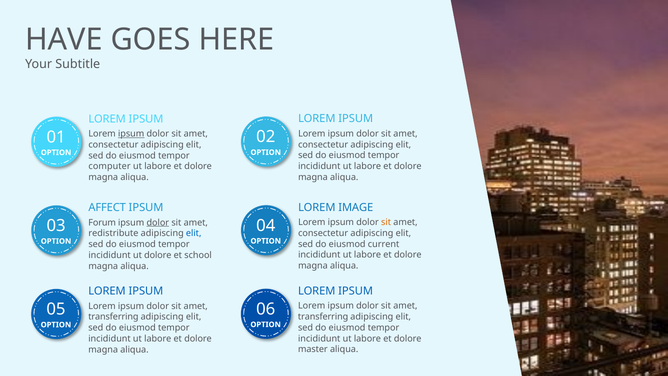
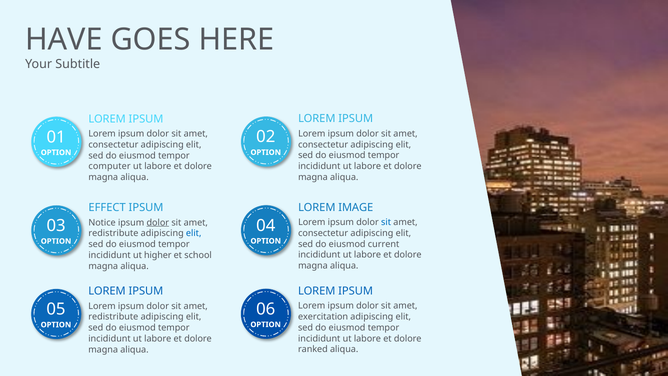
ipsum at (131, 134) underline: present -> none
AFFECT: AFFECT -> EFFECT
sit at (386, 222) colour: orange -> blue
Forum: Forum -> Notice
ut dolore: dolore -> higher
transferring at (323, 317): transferring -> exercitation
transferring at (113, 317): transferring -> redistribute
master: master -> ranked
